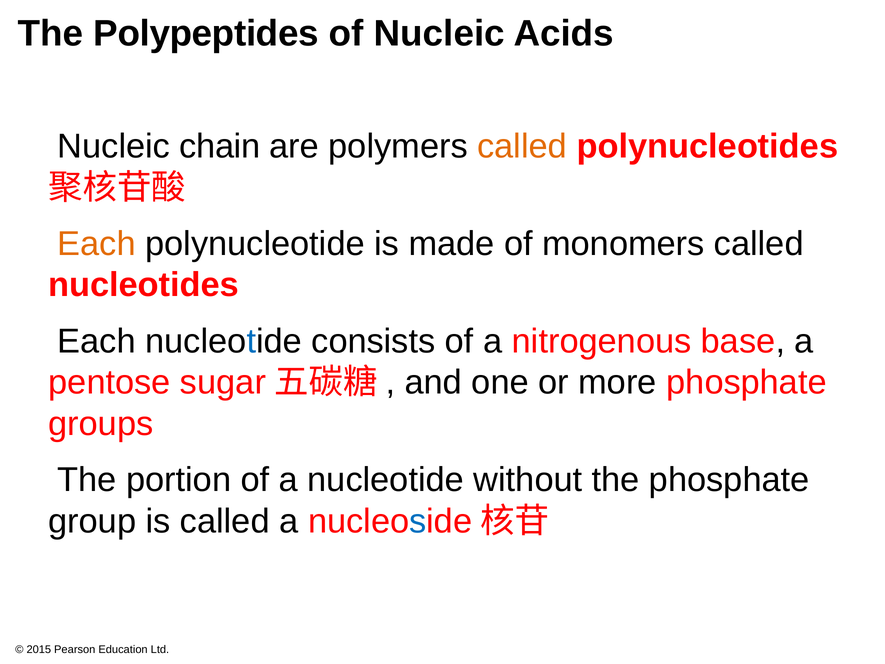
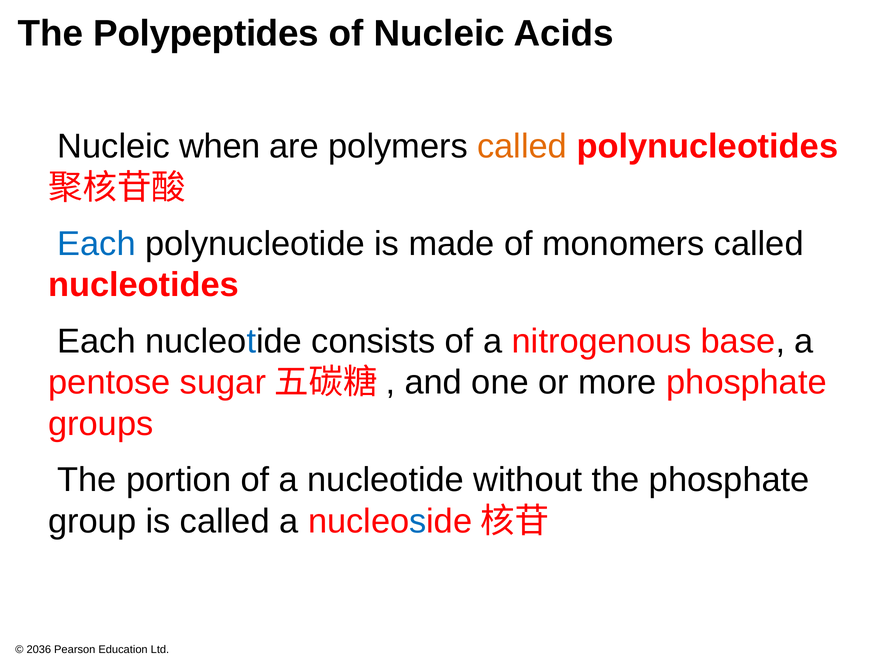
chain: chain -> when
Each at (97, 244) colour: orange -> blue
2015: 2015 -> 2036
